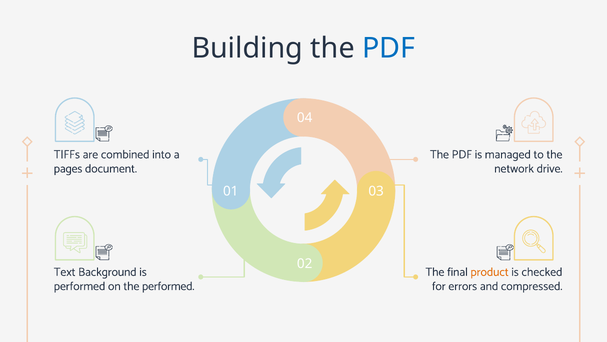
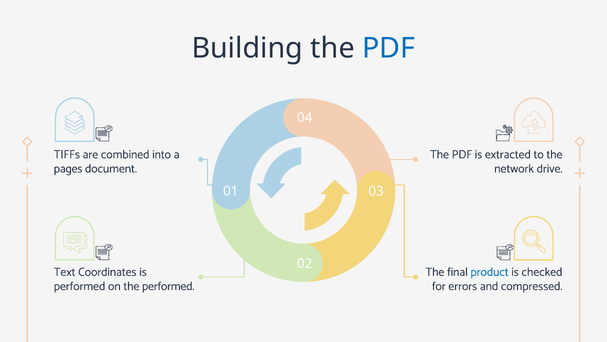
managed: managed -> extracted
Background: Background -> Coordinates
product colour: orange -> blue
